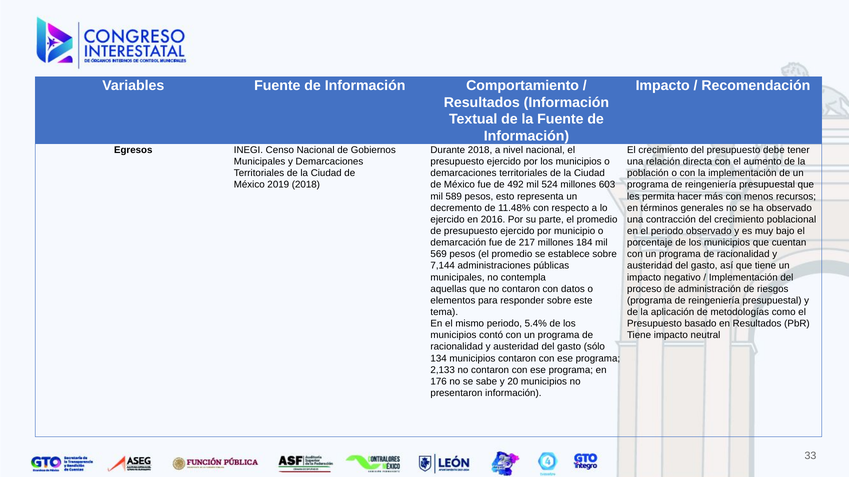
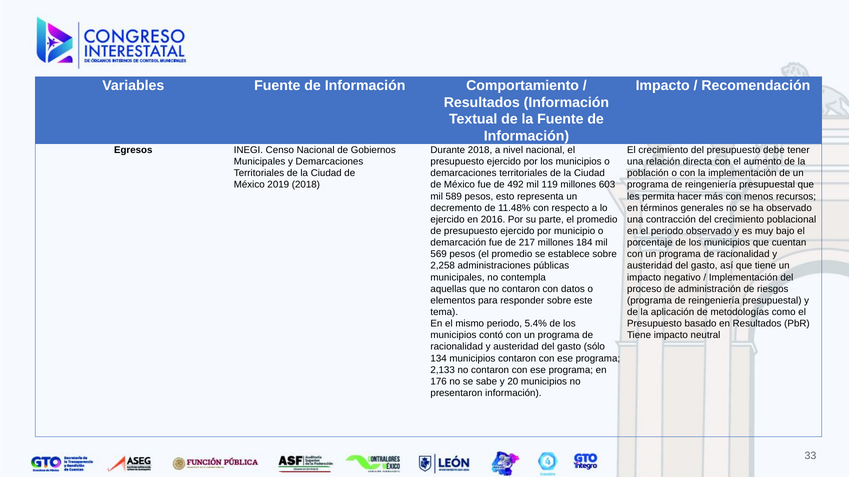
524: 524 -> 119
7,144: 7,144 -> 2,258
